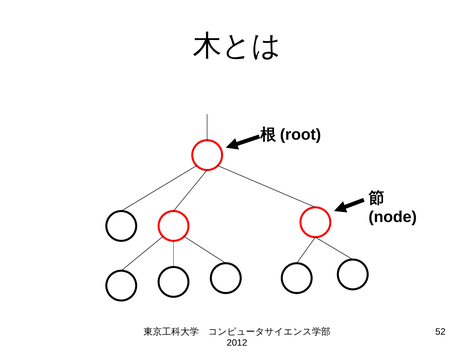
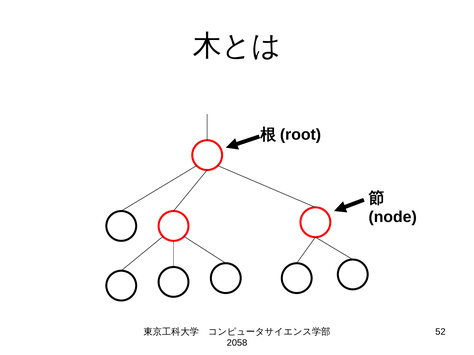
2012: 2012 -> 2058
